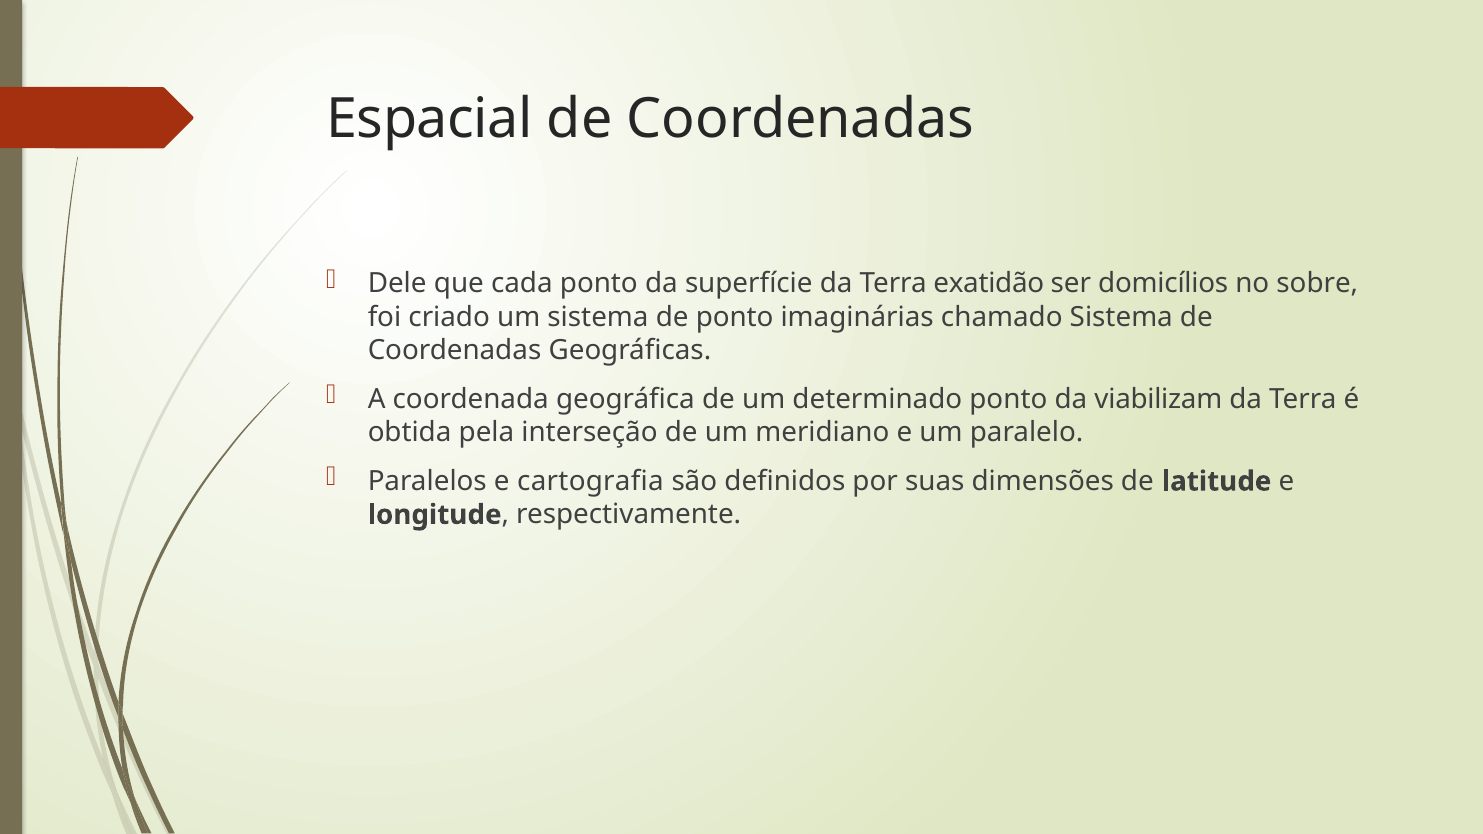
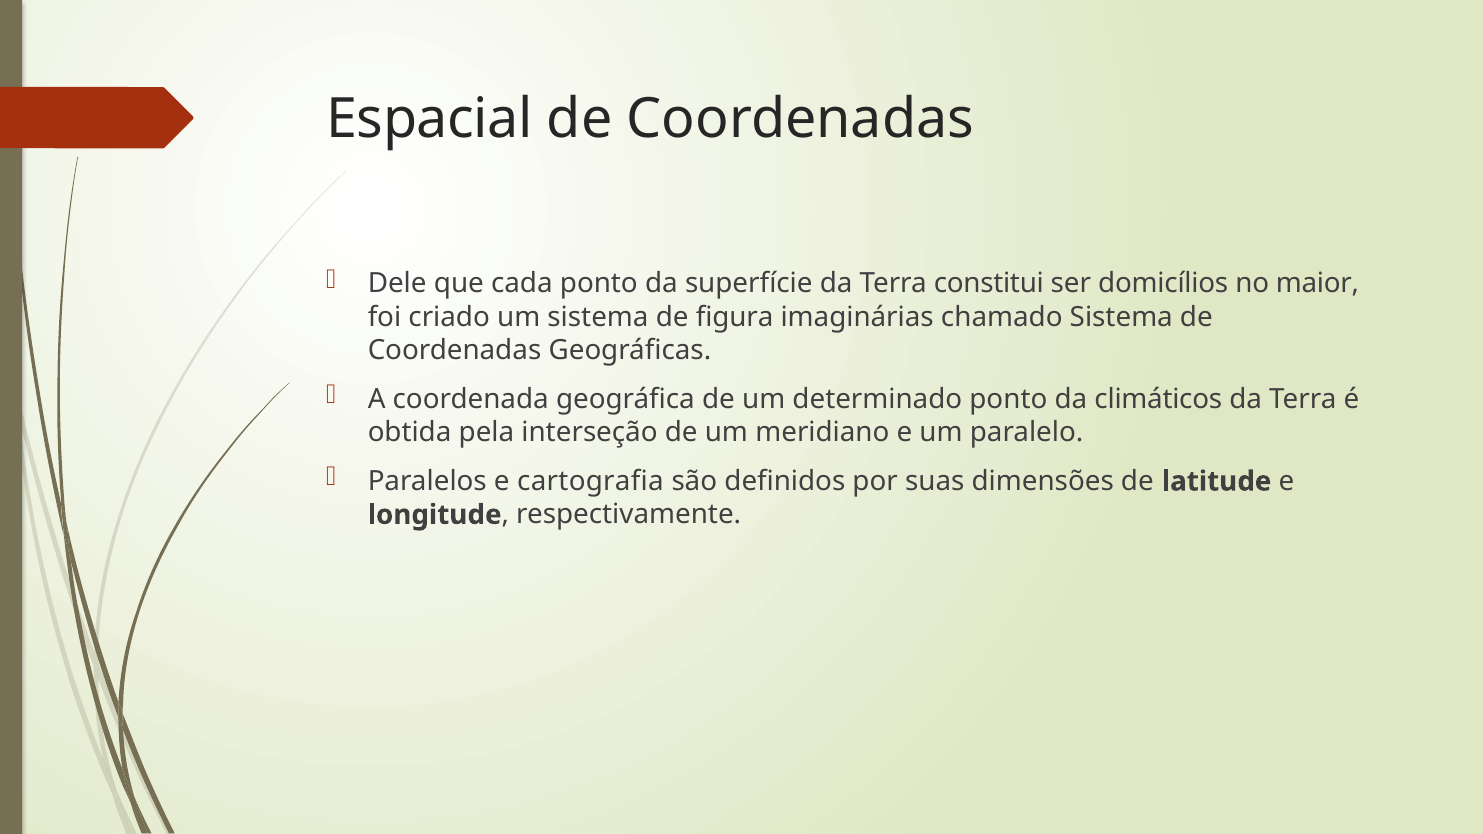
exatidão: exatidão -> constitui
sobre: sobre -> maior
de ponto: ponto -> figura
viabilizam: viabilizam -> climáticos
